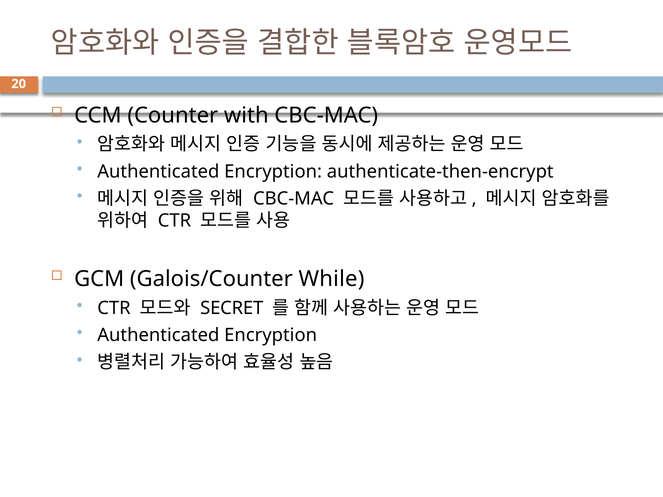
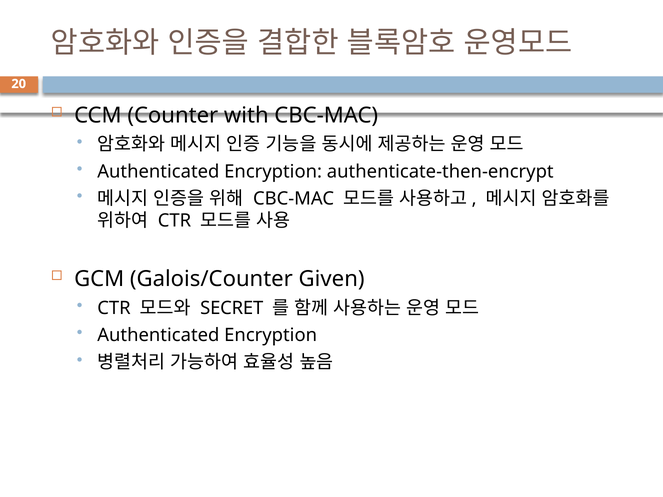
While: While -> Given
